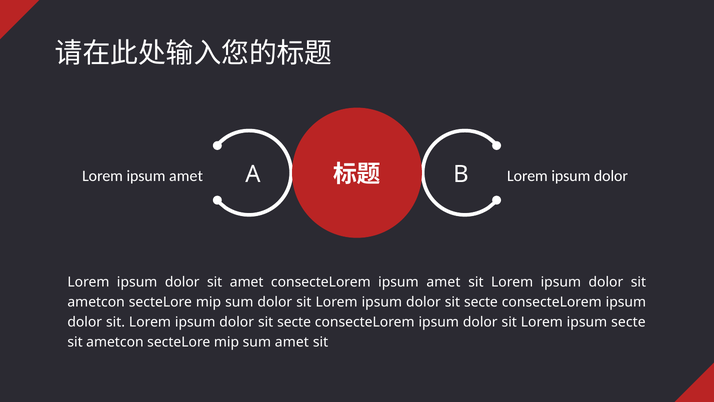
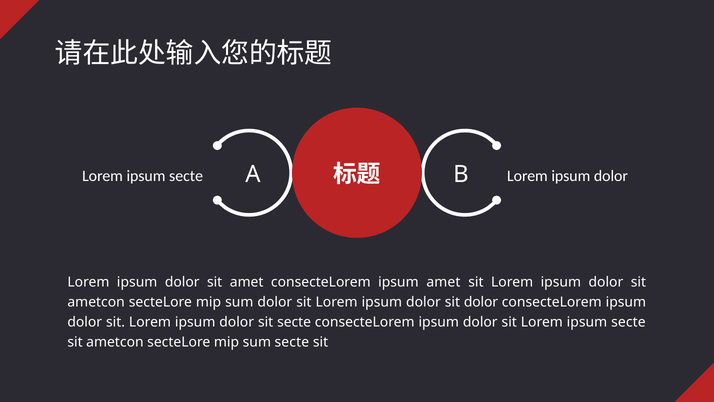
amet at (186, 176): amet -> secte
secte at (481, 302): secte -> dolor
sum amet: amet -> secte
